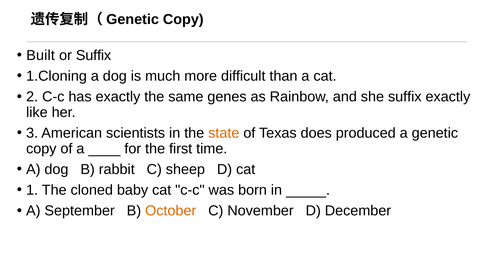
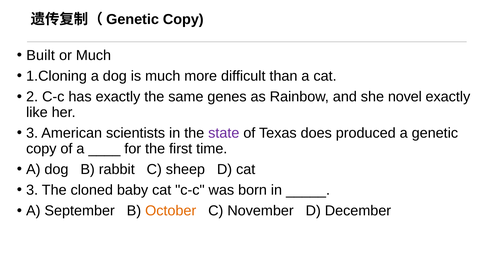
or Suffix: Suffix -> Much
she suffix: suffix -> novel
state colour: orange -> purple
1 at (32, 190): 1 -> 3
